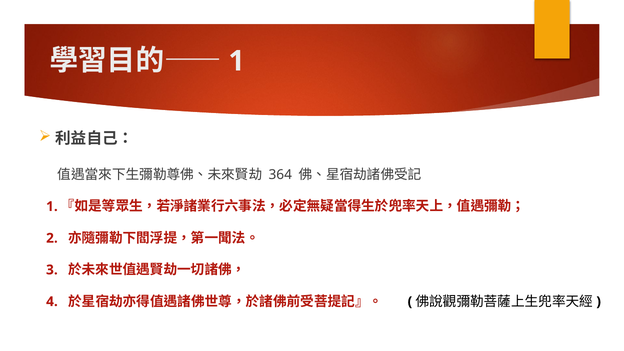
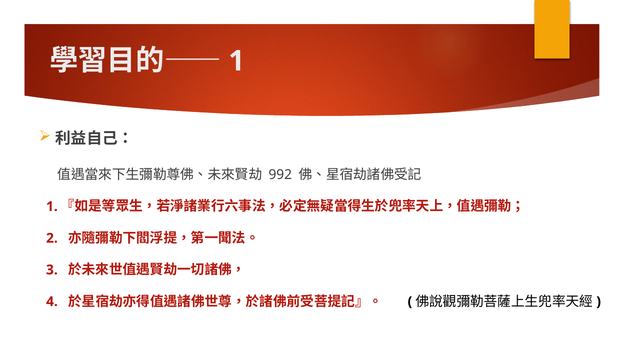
364: 364 -> 992
